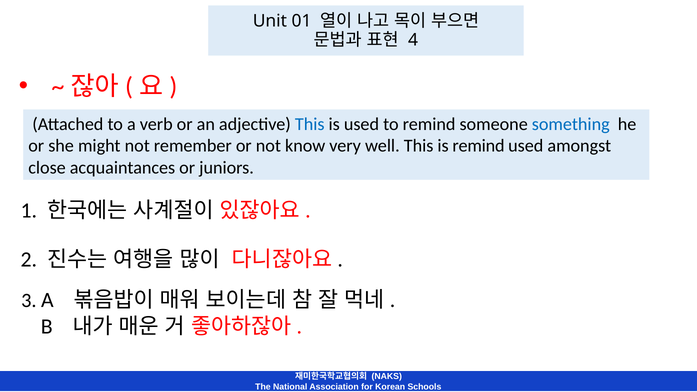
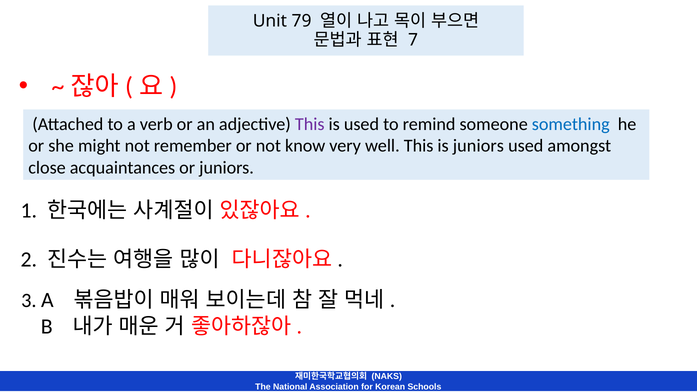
01: 01 -> 79
4: 4 -> 7
This at (310, 124) colour: blue -> purple
is remind: remind -> juniors
